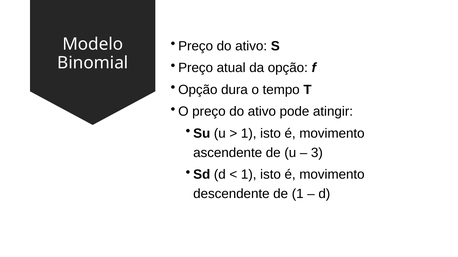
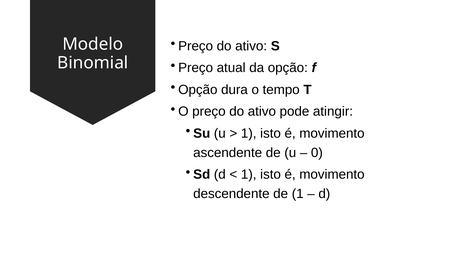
3: 3 -> 0
